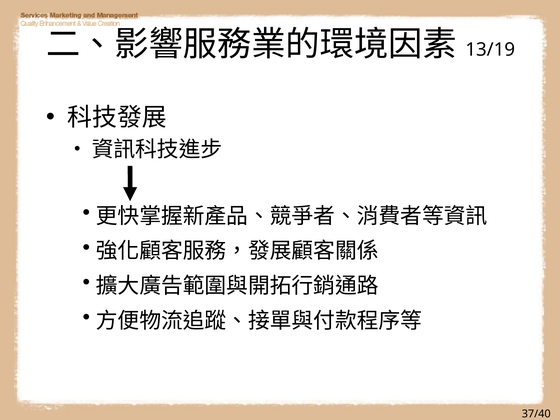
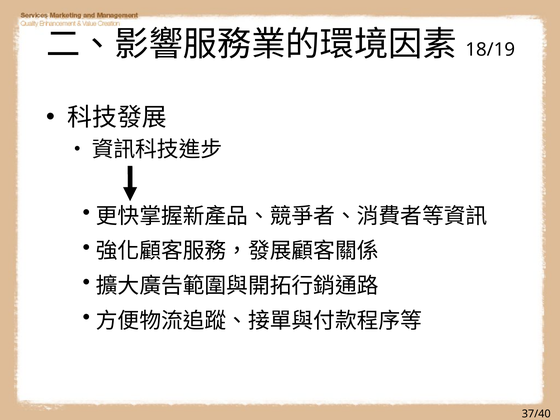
13/19: 13/19 -> 18/19
